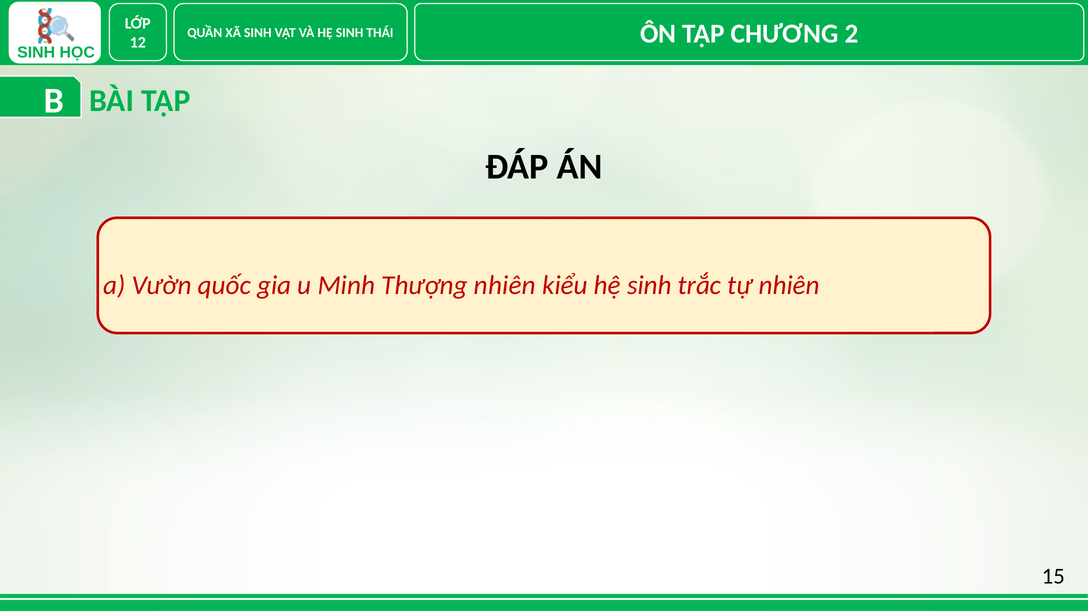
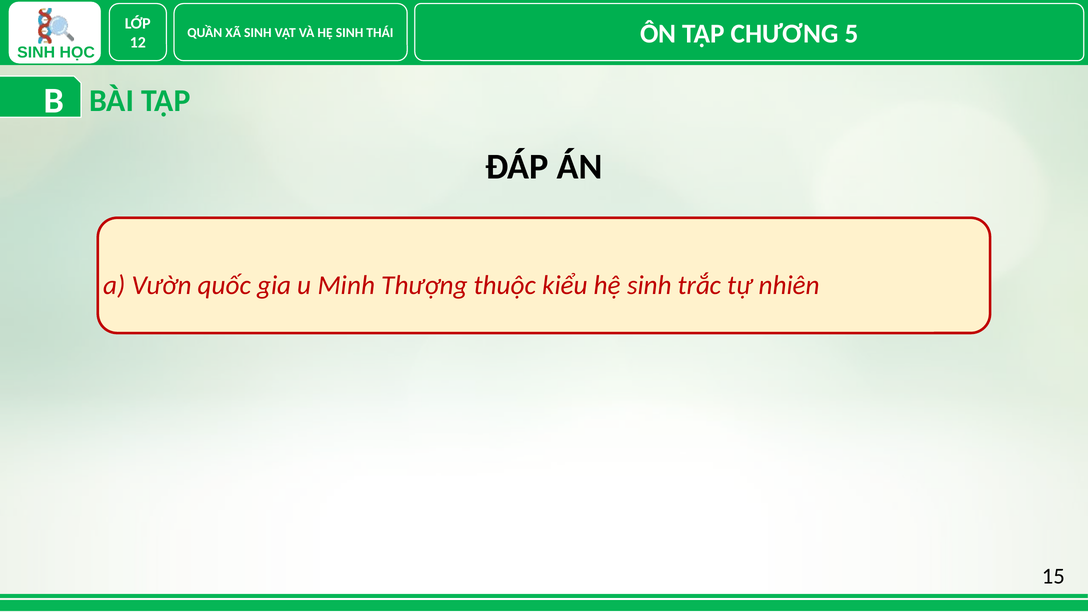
2: 2 -> 5
Thượng nhiên: nhiên -> thuộc
